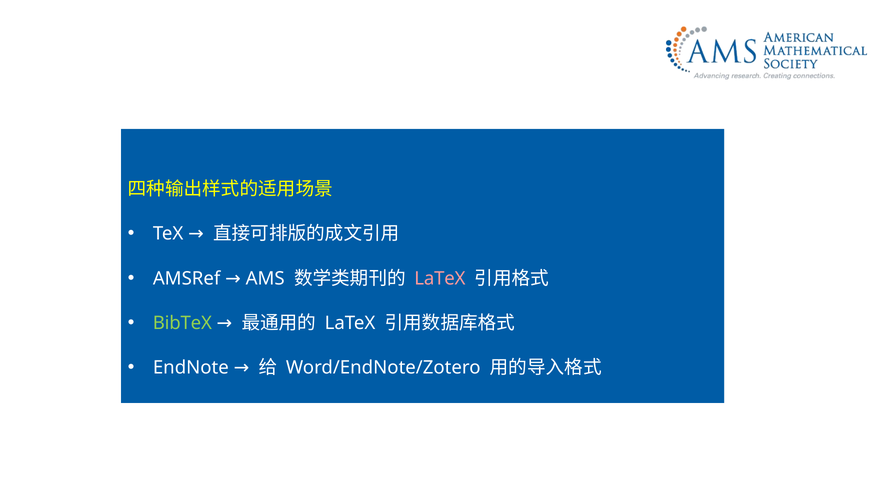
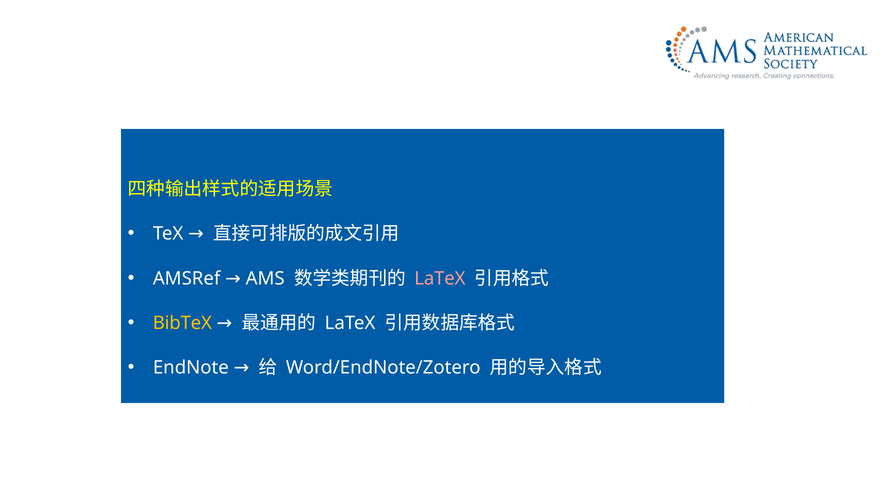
BibTeX colour: light green -> yellow
